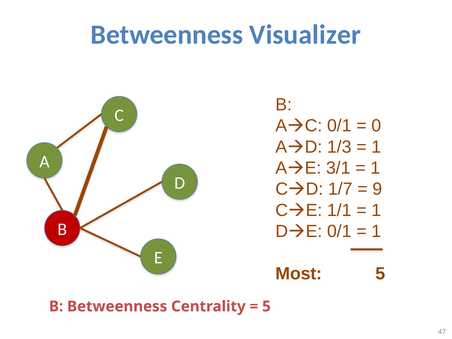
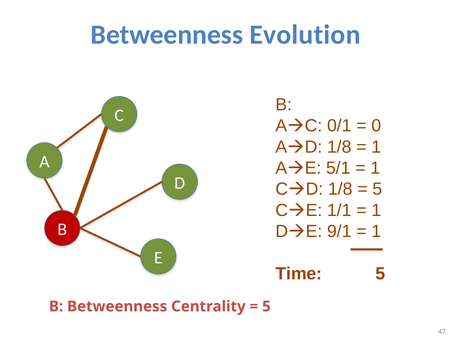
Visualizer: Visualizer -> Evolution
1/3 at (339, 147): 1/3 -> 1/8
3/1: 3/1 -> 5/1
1/7 at (340, 189): 1/7 -> 1/8
9 at (377, 189): 9 -> 5
E 0/1: 0/1 -> 9/1
Most: Most -> Time
